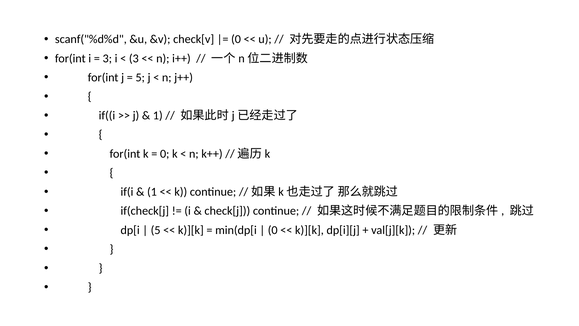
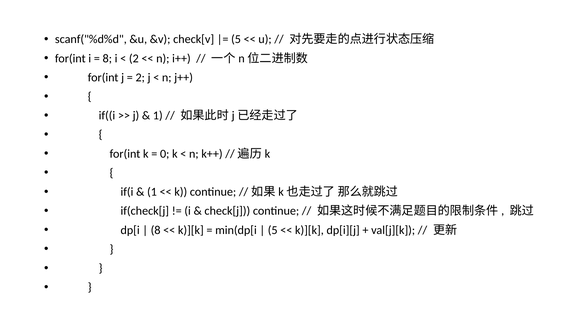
0 at (236, 39): 0 -> 5
3 at (107, 58): 3 -> 8
3 at (134, 58): 3 -> 2
5 at (140, 77): 5 -> 2
5 at (156, 230): 5 -> 8
0 at (273, 230): 0 -> 5
